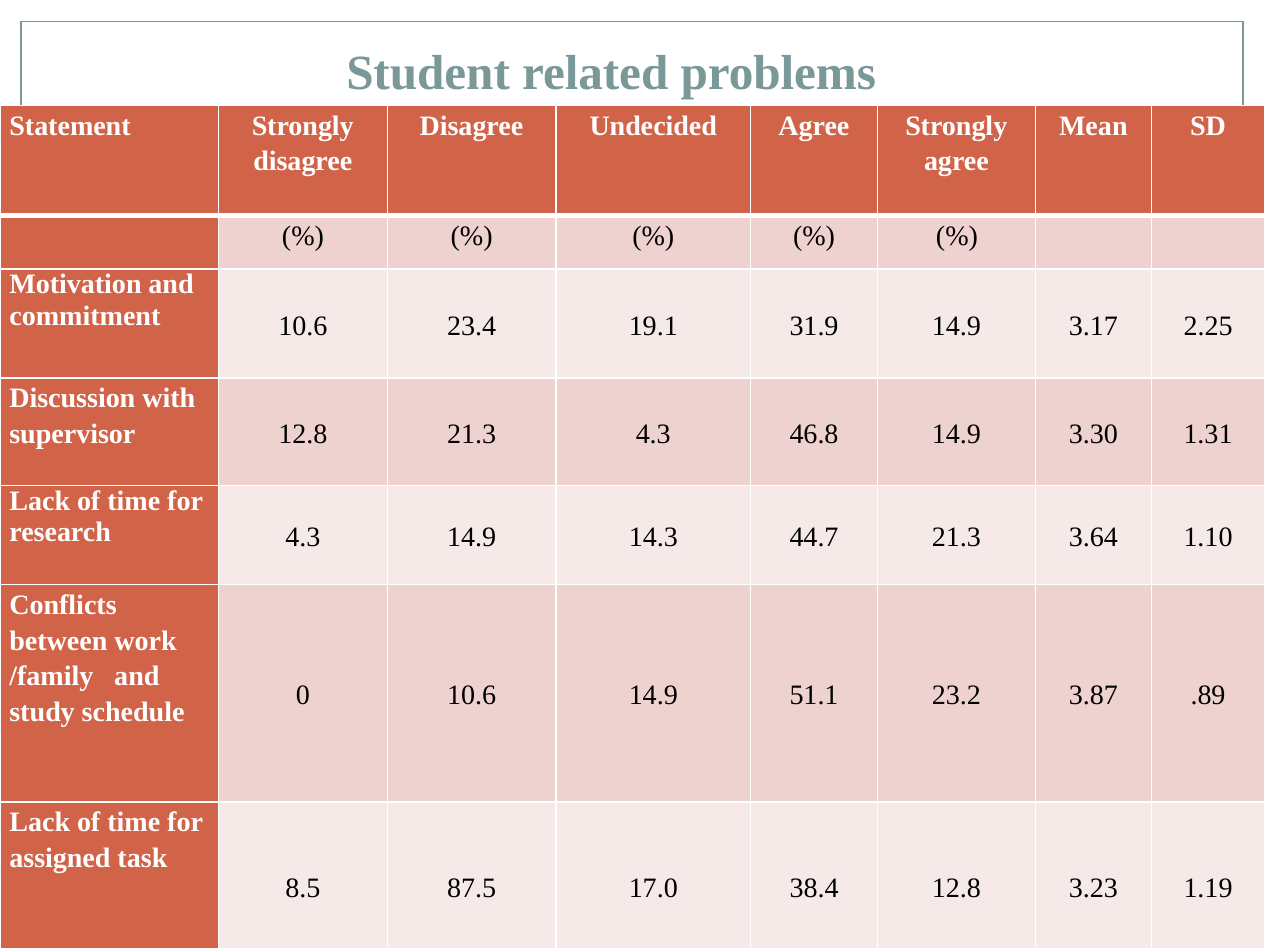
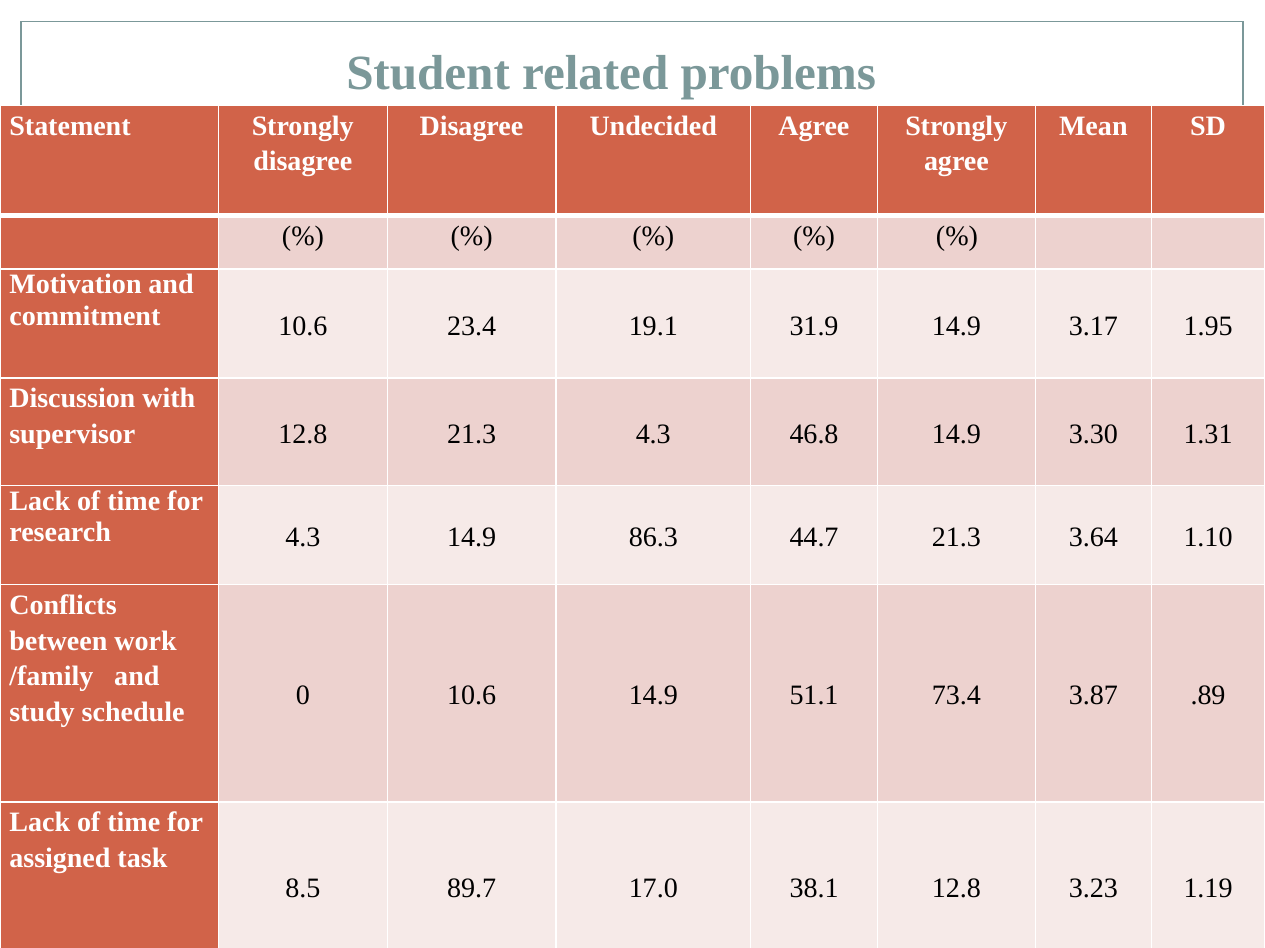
2.25: 2.25 -> 1.95
14.3: 14.3 -> 86.3
23.2: 23.2 -> 73.4
87.5: 87.5 -> 89.7
38.4: 38.4 -> 38.1
